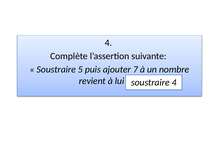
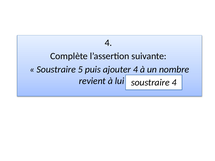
ajouter 7: 7 -> 4
